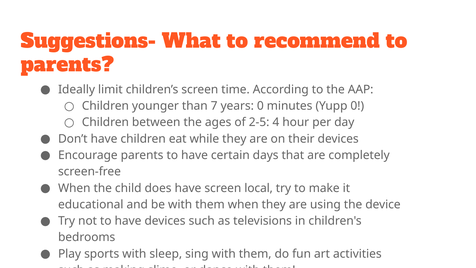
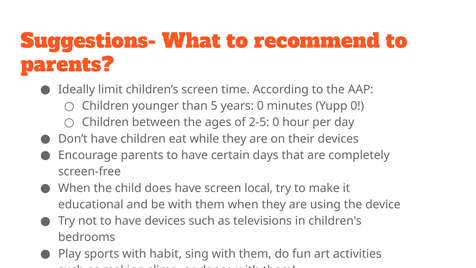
7: 7 -> 5
2-5 4: 4 -> 0
sleep: sleep -> habit
